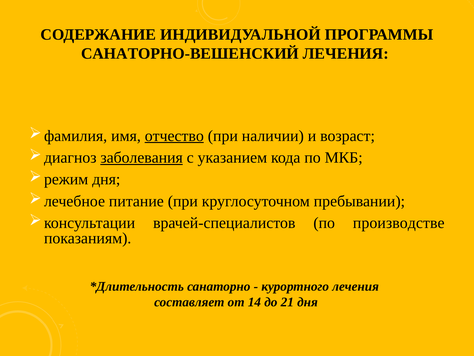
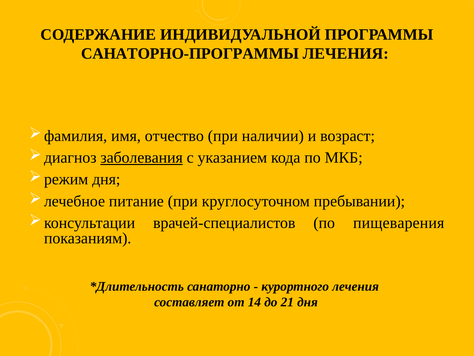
САНАТОРНО-ВЕШЕНСКИЙ: САНАТОРНО-ВЕШЕНСКИЙ -> САНАТОРНО-ПРОГРАММЫ
отчество underline: present -> none
производстве: производстве -> пищеварения
